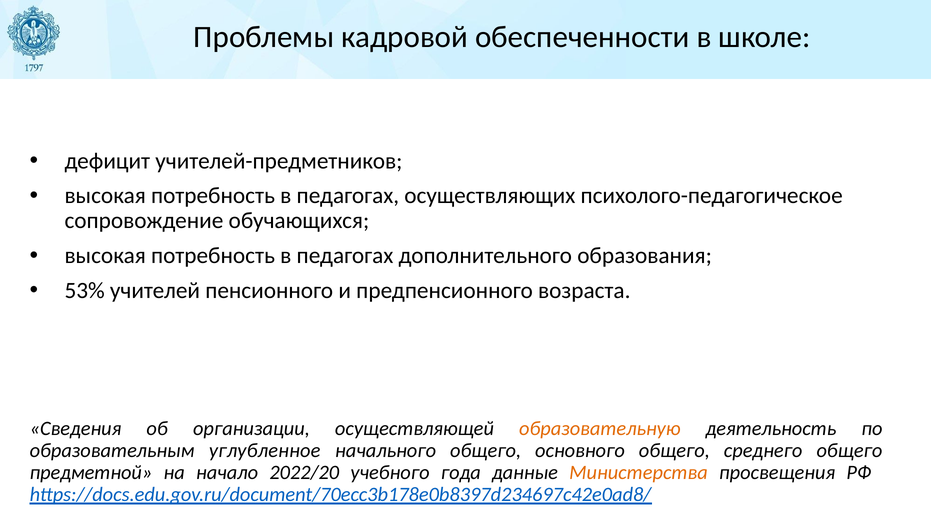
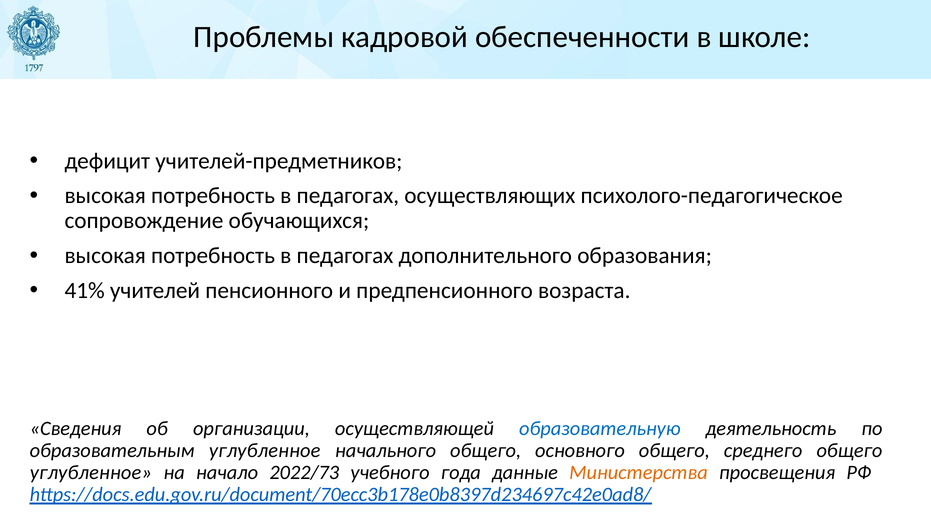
53%: 53% -> 41%
образовательную colour: orange -> blue
предметной at (91, 472): предметной -> углубленное
2022/20: 2022/20 -> 2022/73
